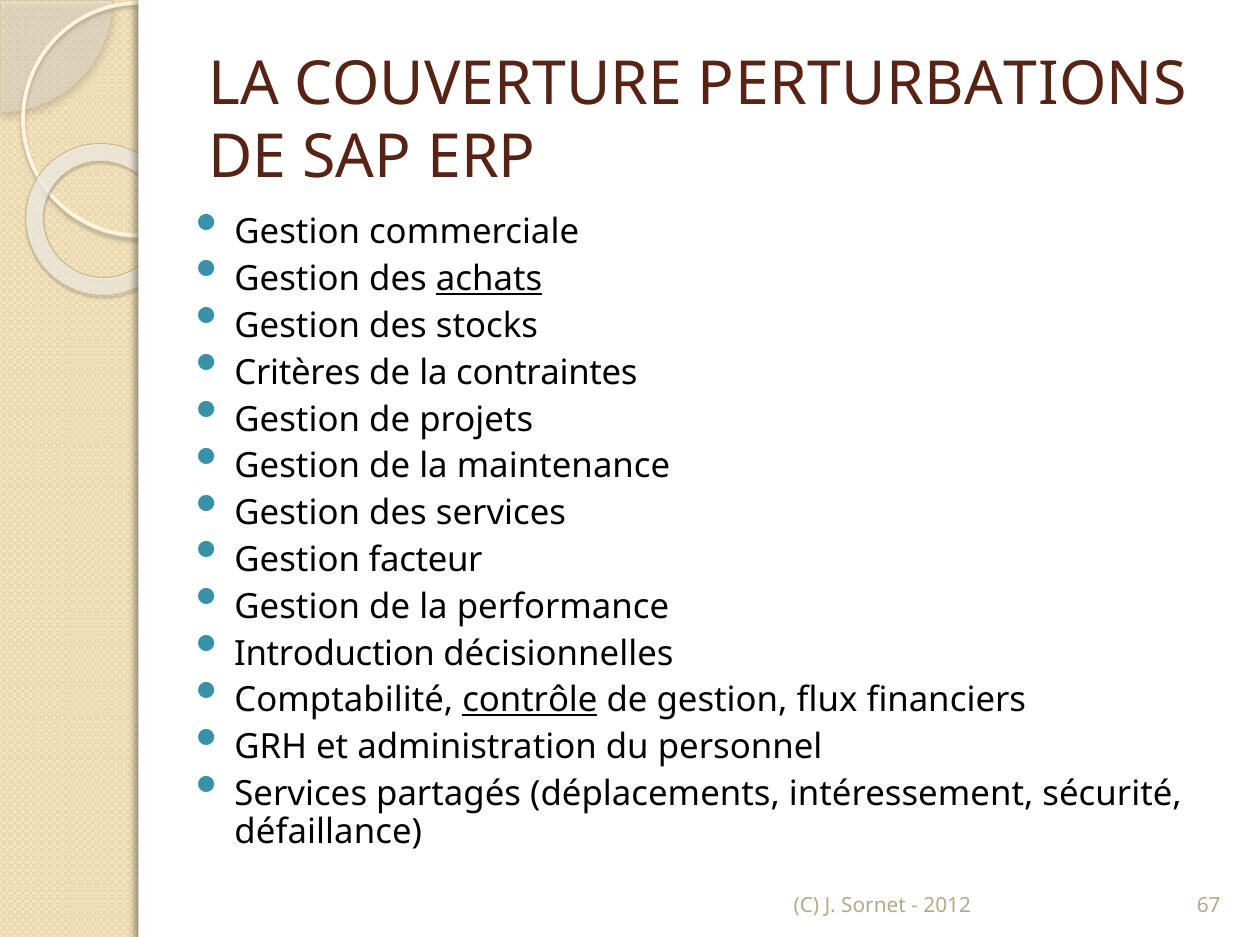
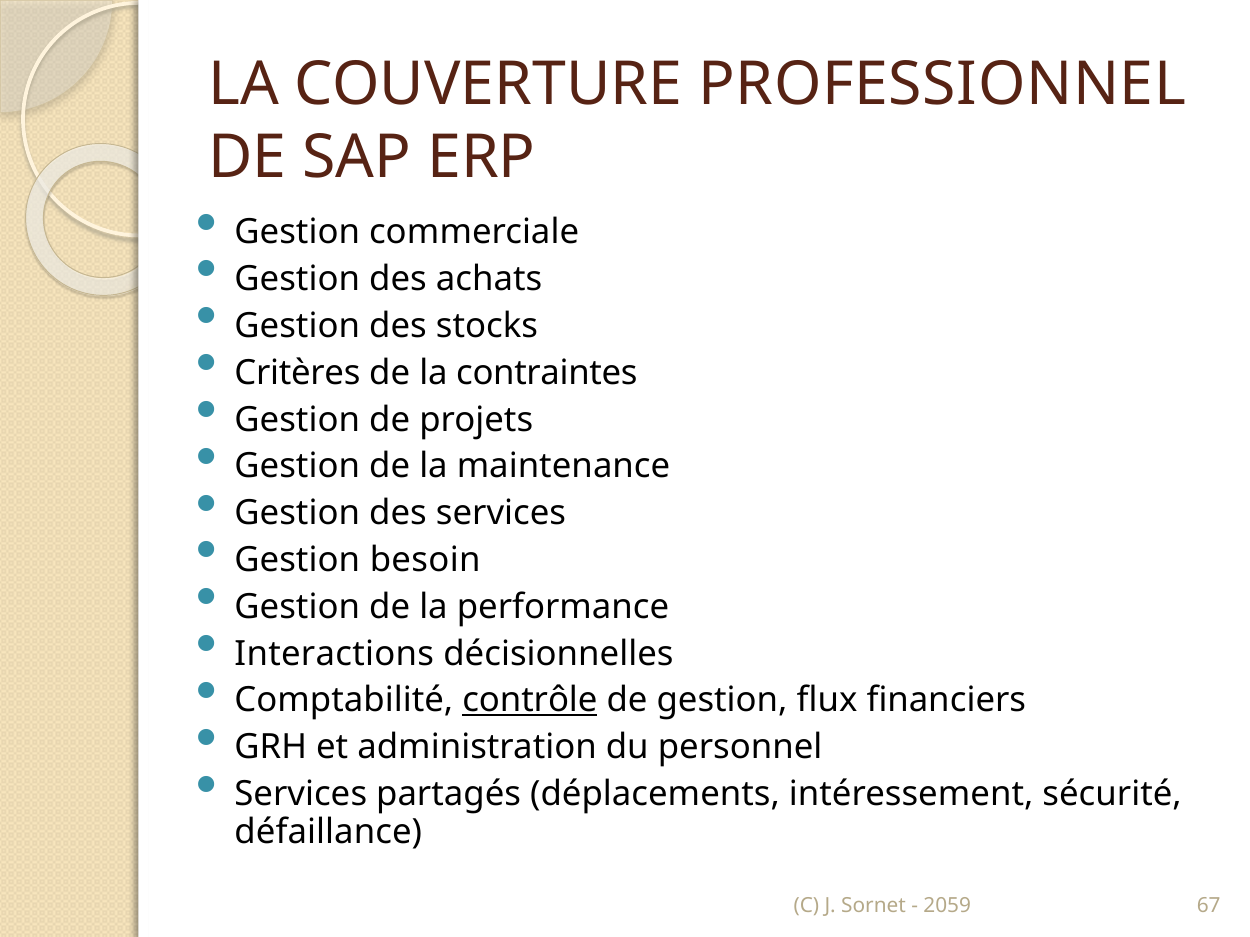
PERTURBATIONS: PERTURBATIONS -> PROFESSIONNEL
achats underline: present -> none
facteur: facteur -> besoin
Introduction: Introduction -> Interactions
2012: 2012 -> 2059
